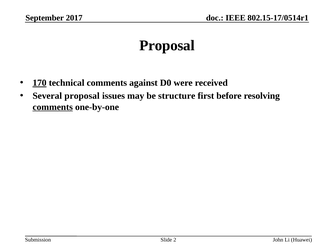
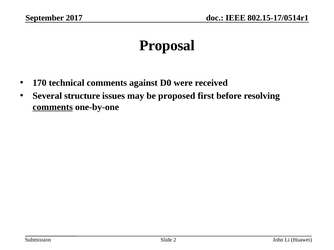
170 underline: present -> none
Several proposal: proposal -> structure
structure: structure -> proposed
